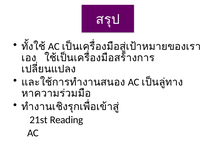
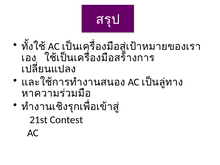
Reading: Reading -> Contest
